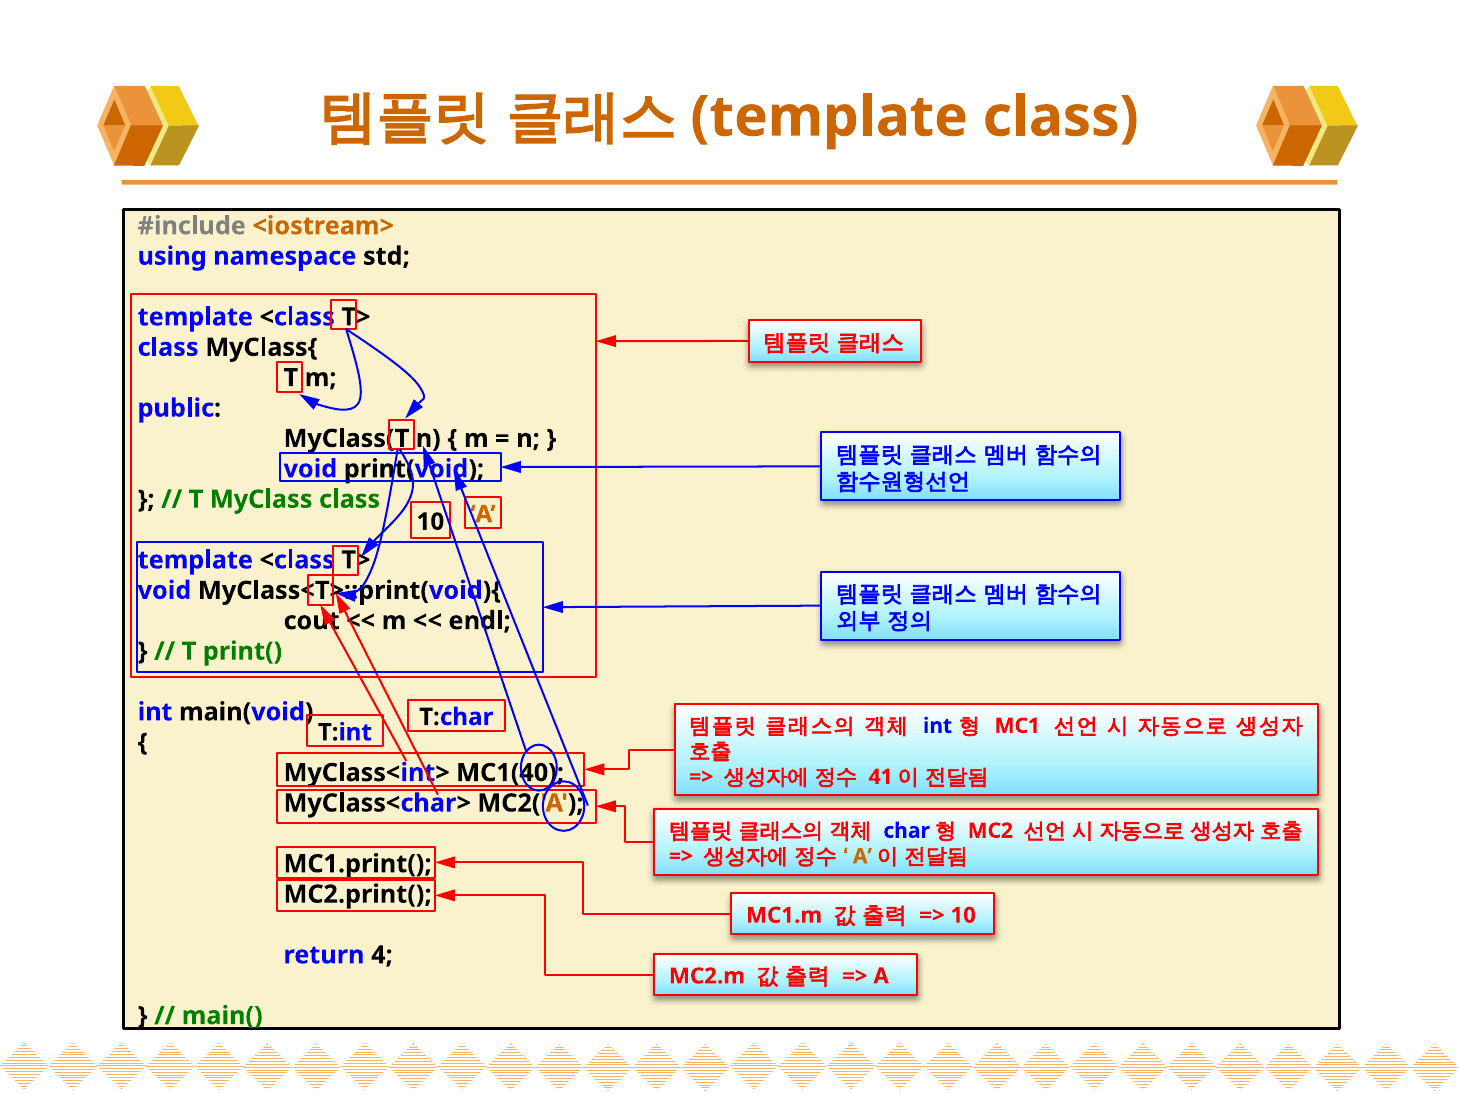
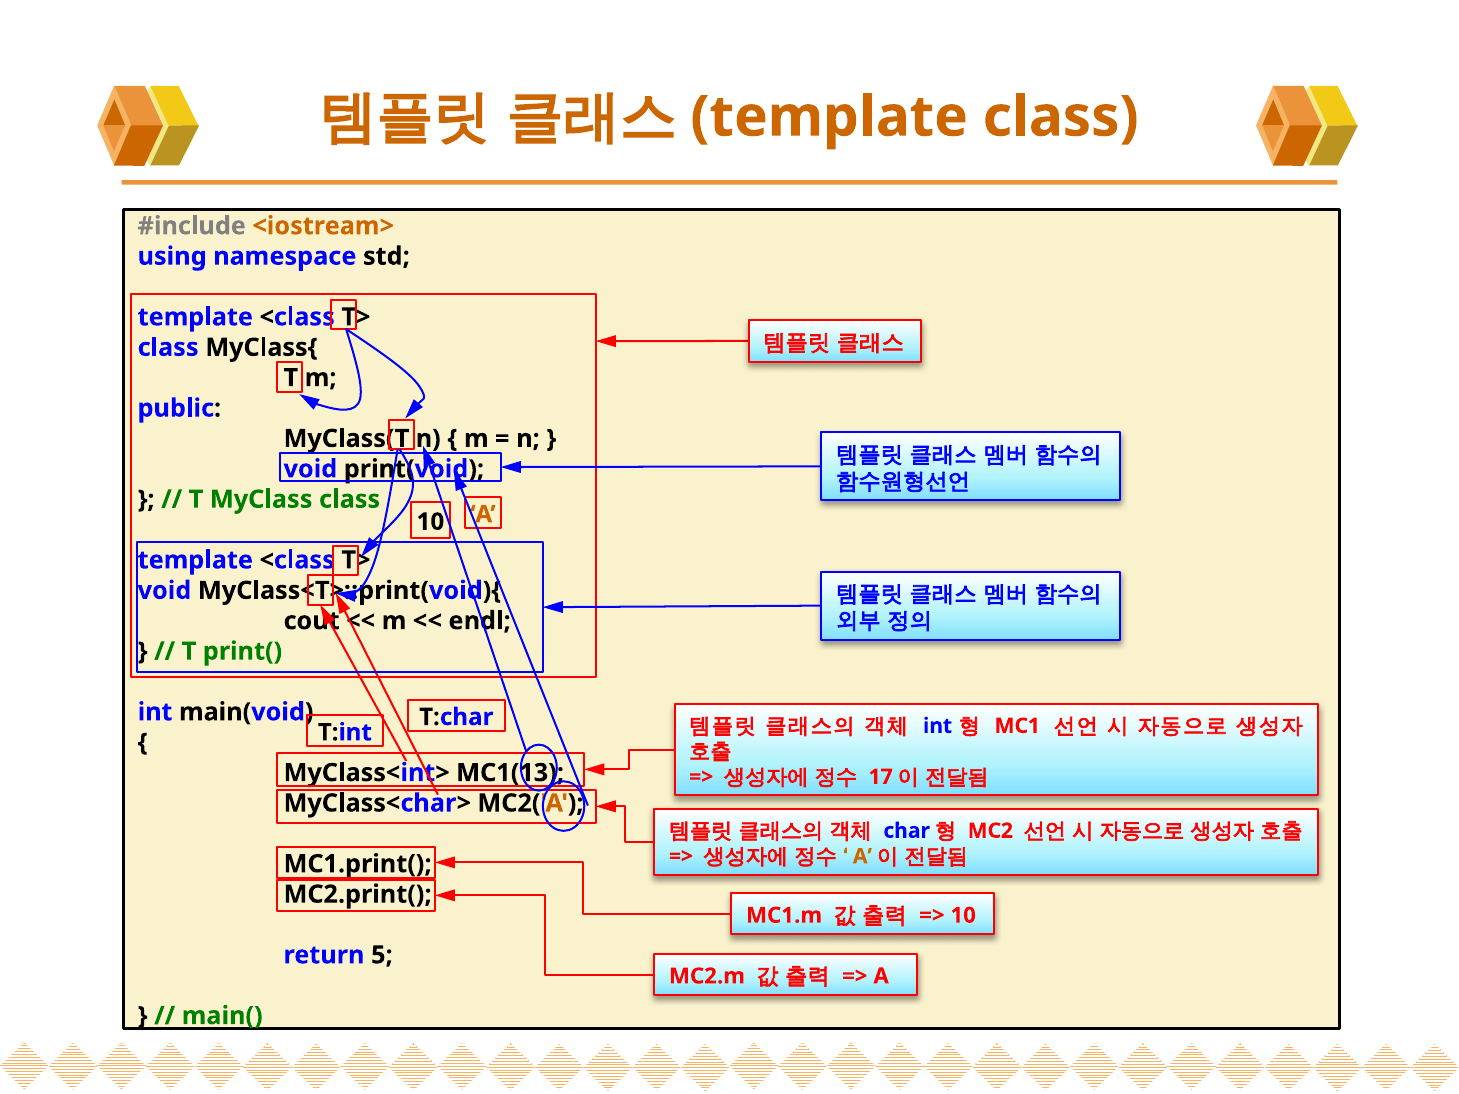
MC1(40: MC1(40 -> MC1(13
41: 41 -> 17
4: 4 -> 5
